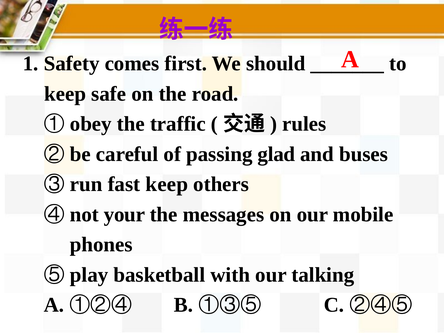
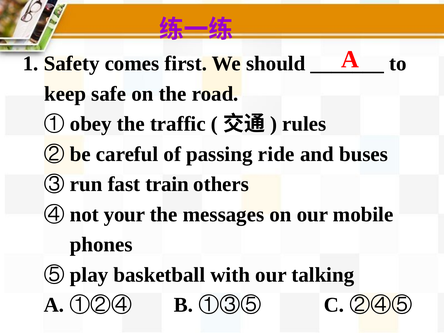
glad: glad -> ride
fast keep: keep -> train
